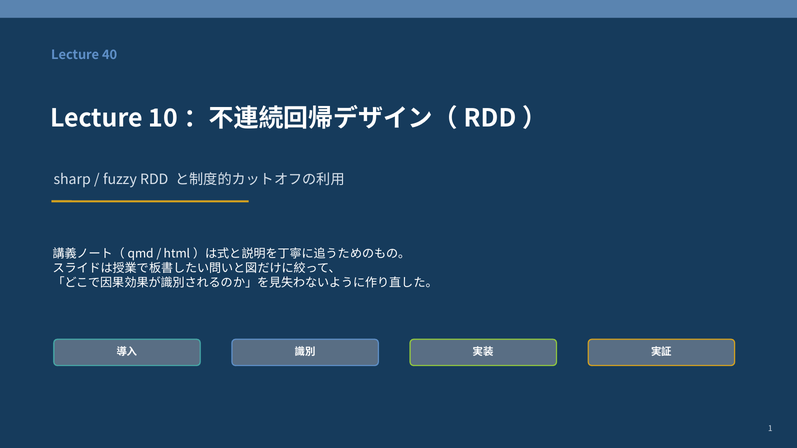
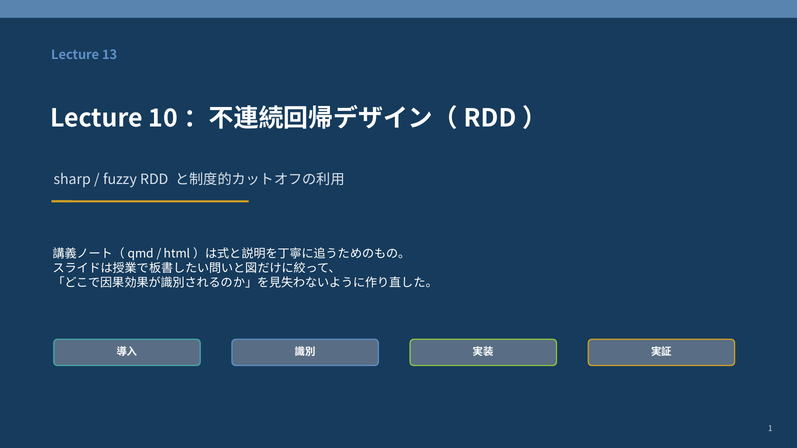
40: 40 -> 13
